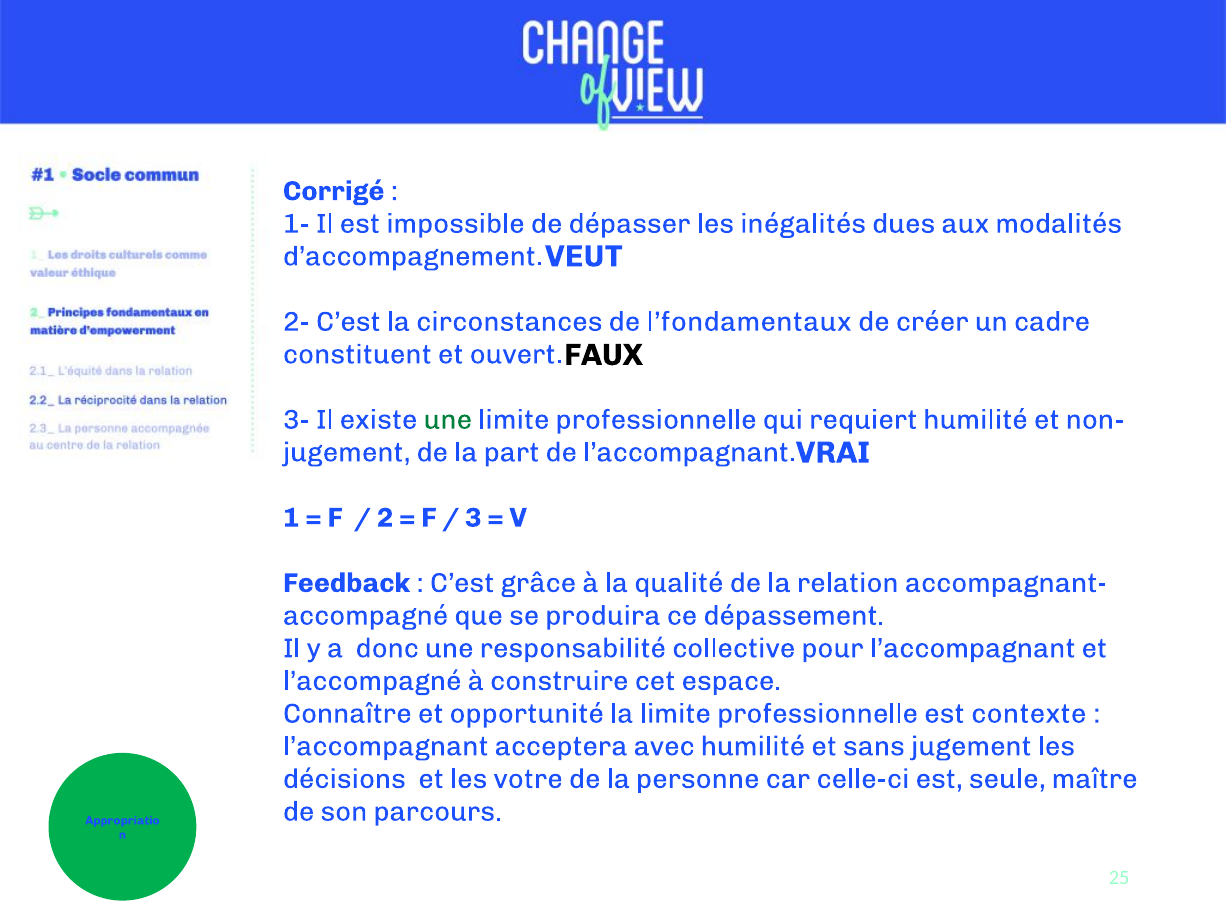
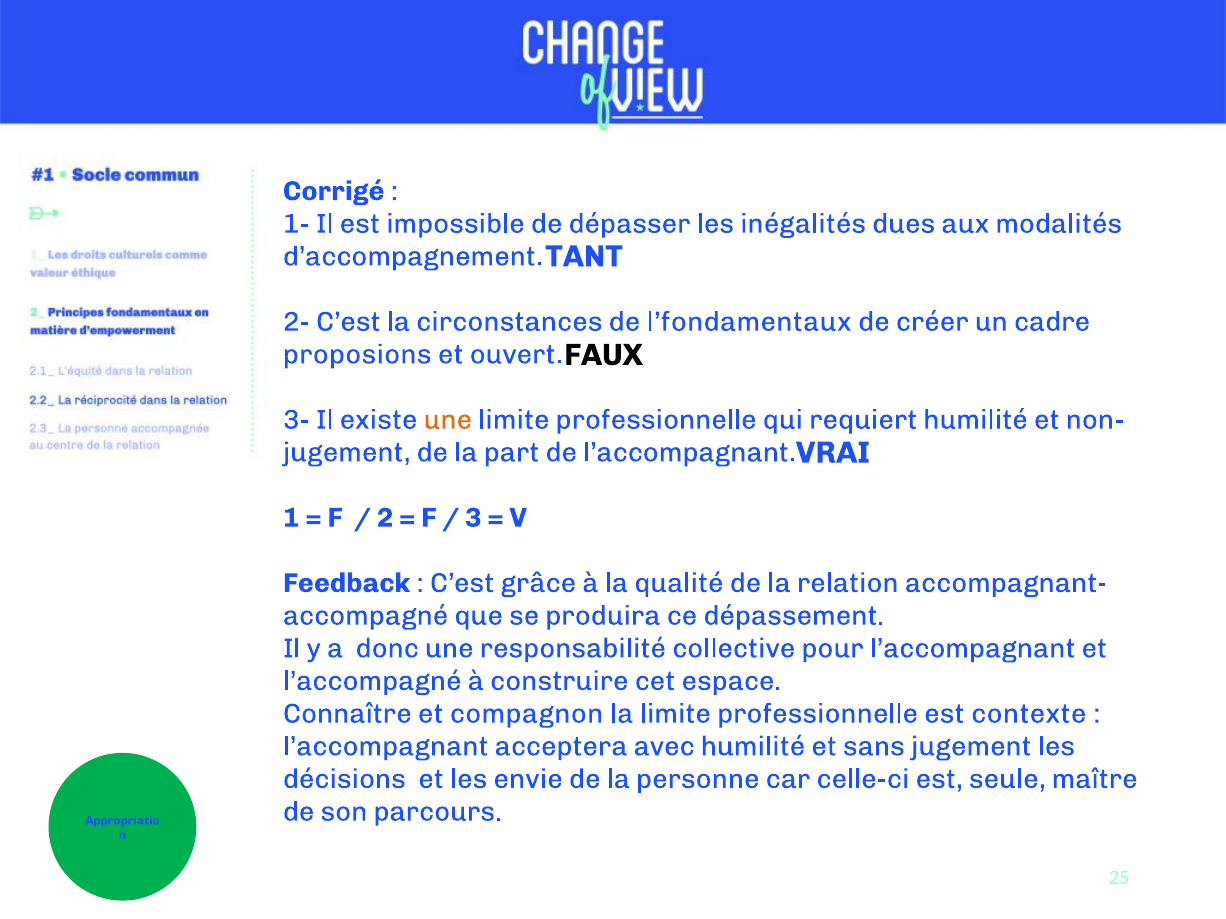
VEUT: VEUT -> TANT
constituent: constituent -> proposions
une at (448, 420) colour: green -> orange
opportunité: opportunité -> compagnon
votre: votre -> envie
